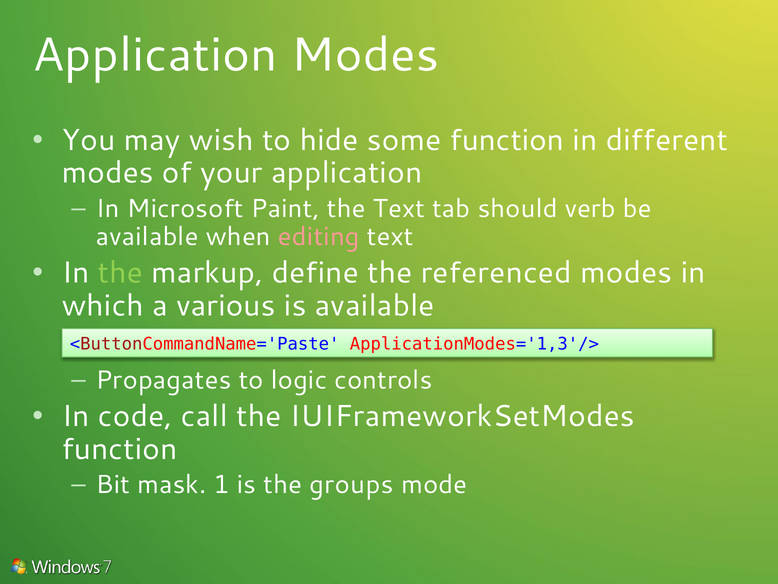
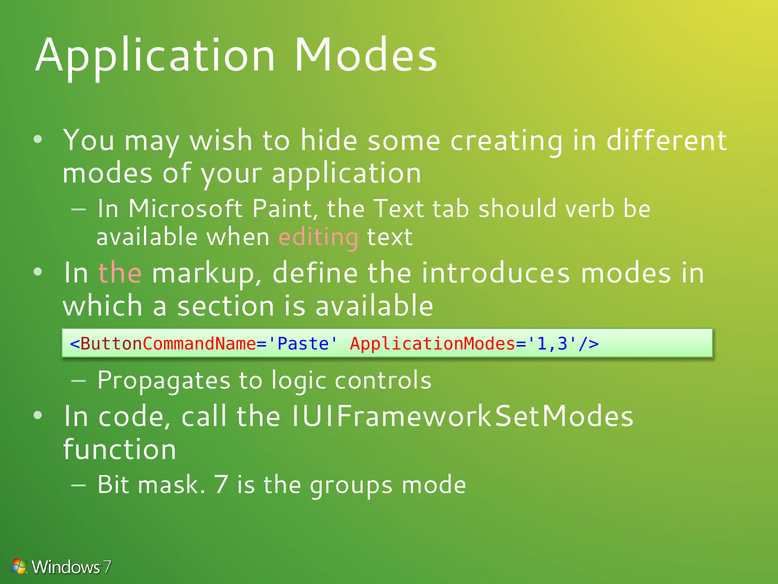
some function: function -> creating
the at (121, 273) colour: light green -> pink
referenced: referenced -> introduces
various: various -> section
1: 1 -> 7
